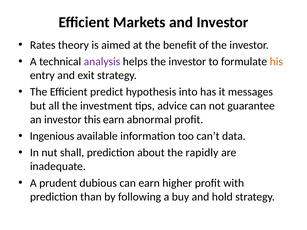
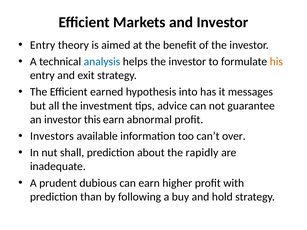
Rates at (43, 45): Rates -> Entry
analysis colour: purple -> blue
predict: predict -> earned
Ingenious: Ingenious -> Investors
data: data -> over
